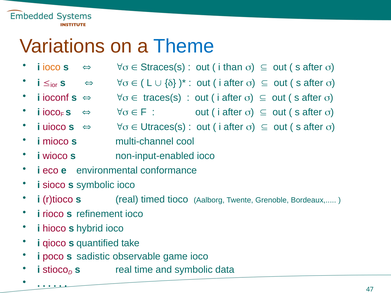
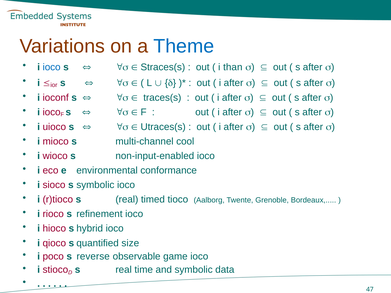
ioco at (52, 67) colour: orange -> blue
take: take -> size
sadistic: sadistic -> reverse
